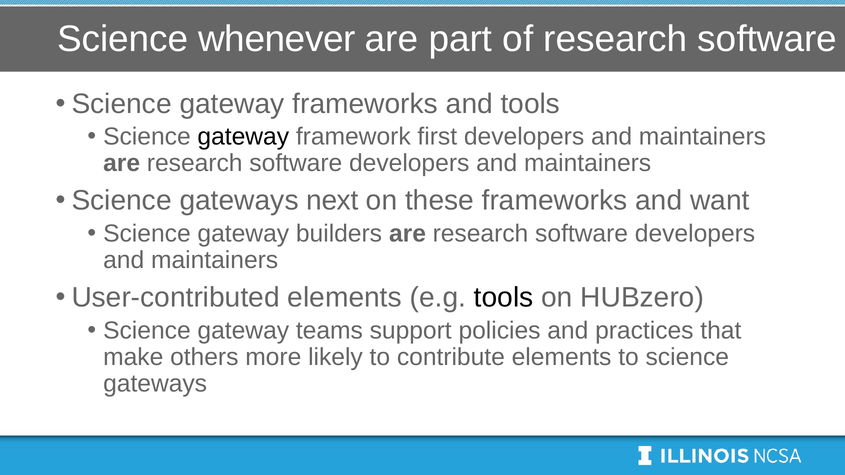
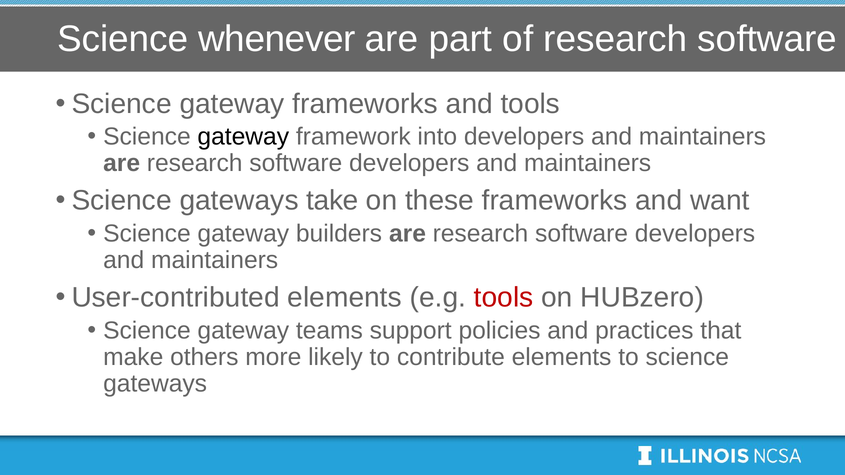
first: first -> into
next: next -> take
tools at (504, 298) colour: black -> red
